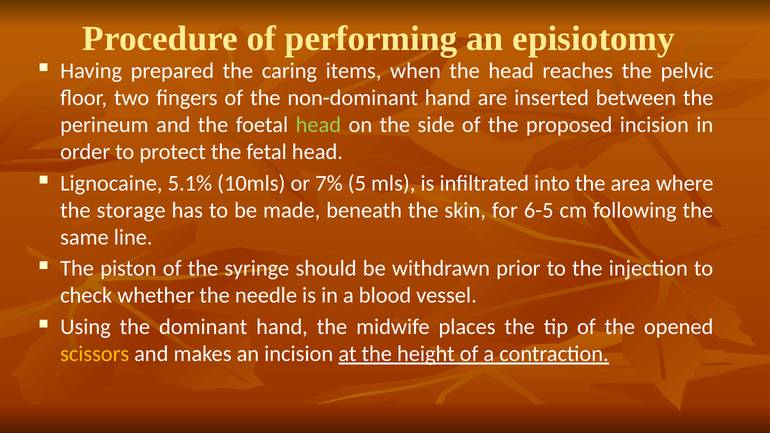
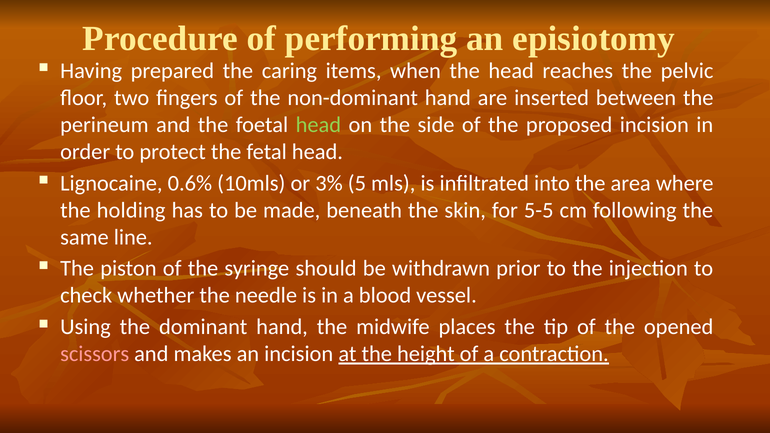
5.1%: 5.1% -> 0.6%
7%: 7% -> 3%
storage: storage -> holding
6-5: 6-5 -> 5-5
scissors colour: yellow -> pink
